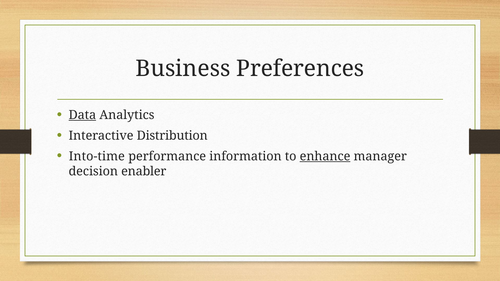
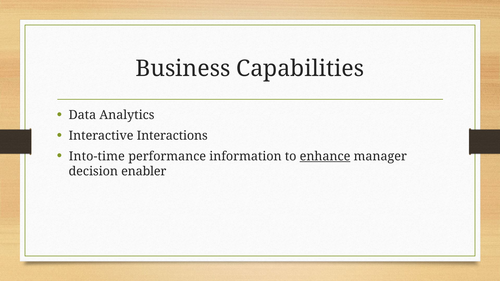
Preferences: Preferences -> Capabilities
Data underline: present -> none
Distribution: Distribution -> Interactions
